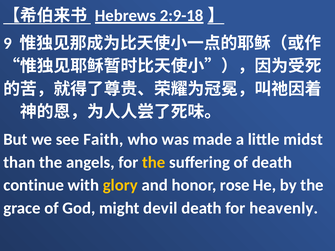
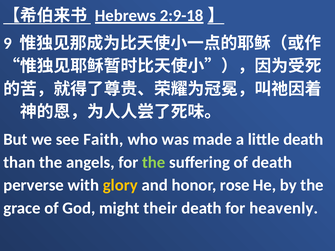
little midst: midst -> death
the at (154, 162) colour: yellow -> light green
continue: continue -> perverse
devil: devil -> their
